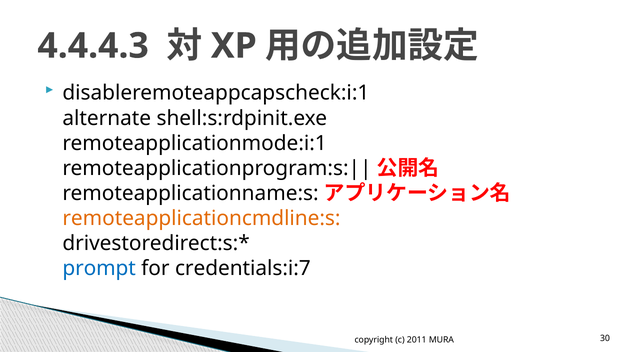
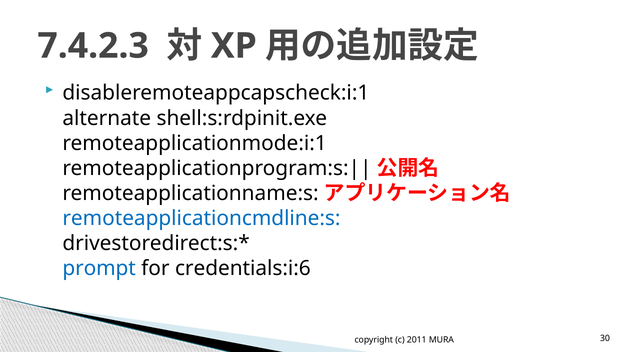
4.4.4.3: 4.4.4.3 -> 7.4.2.3
remoteapplicationcmdline:s colour: orange -> blue
credentials:i:7: credentials:i:7 -> credentials:i:6
